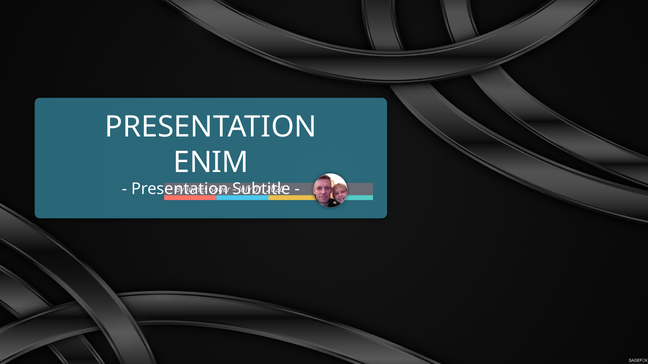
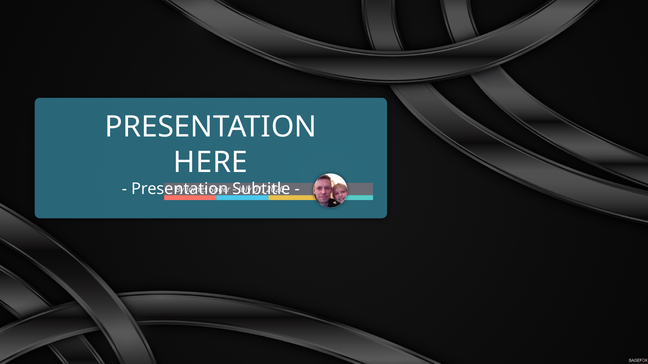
ENIM: ENIM -> HERE
